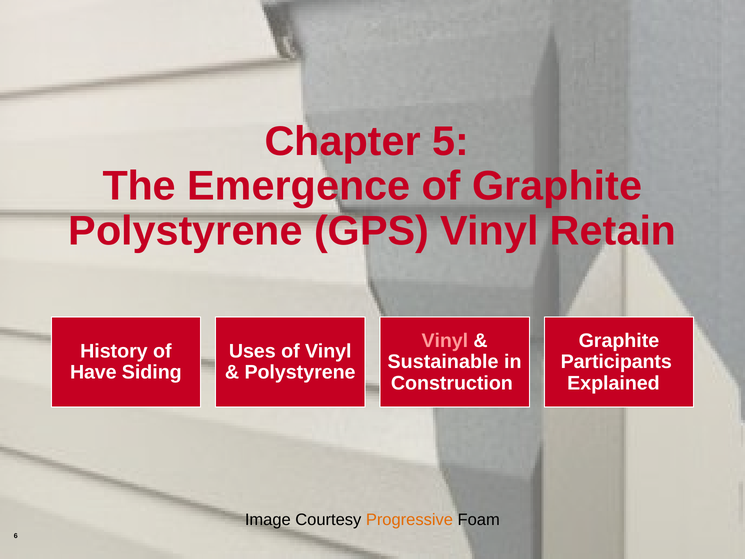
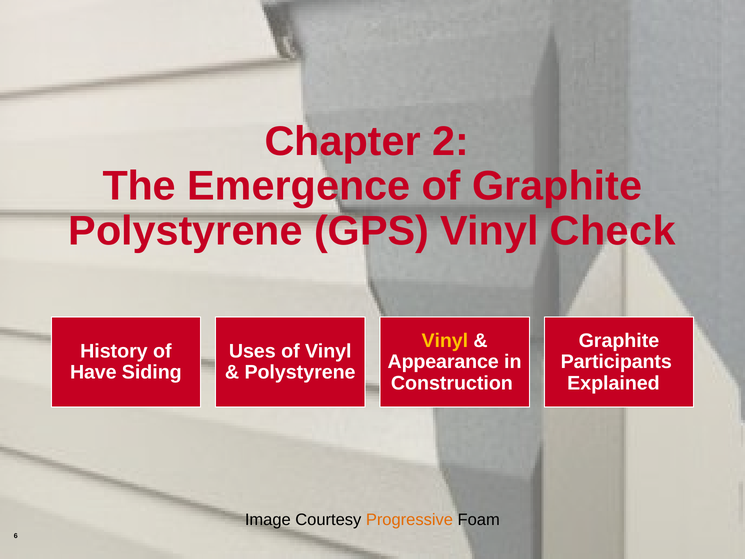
5: 5 -> 2
Retain: Retain -> Check
Vinyl at (445, 340) colour: pink -> yellow
Sustainable: Sustainable -> Appearance
